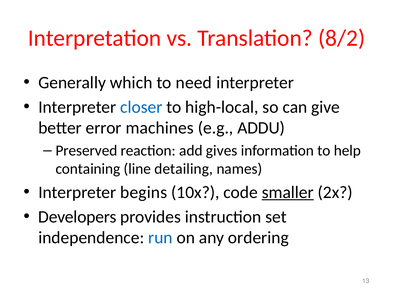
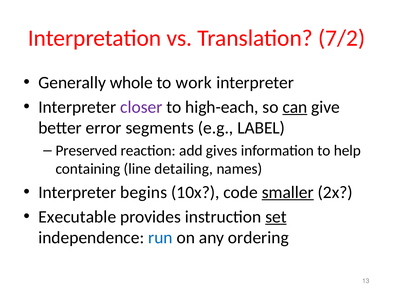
8/2: 8/2 -> 7/2
which: which -> whole
need: need -> work
closer colour: blue -> purple
high-local: high-local -> high-each
can underline: none -> present
machines: machines -> segments
ADDU: ADDU -> LABEL
Developers: Developers -> Executable
set underline: none -> present
